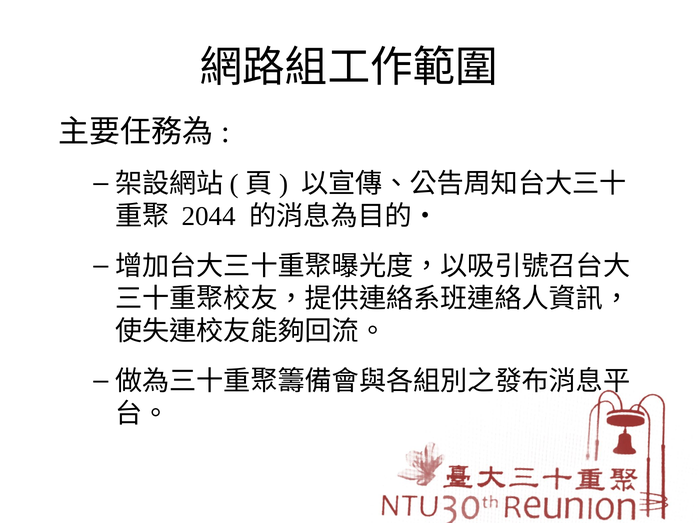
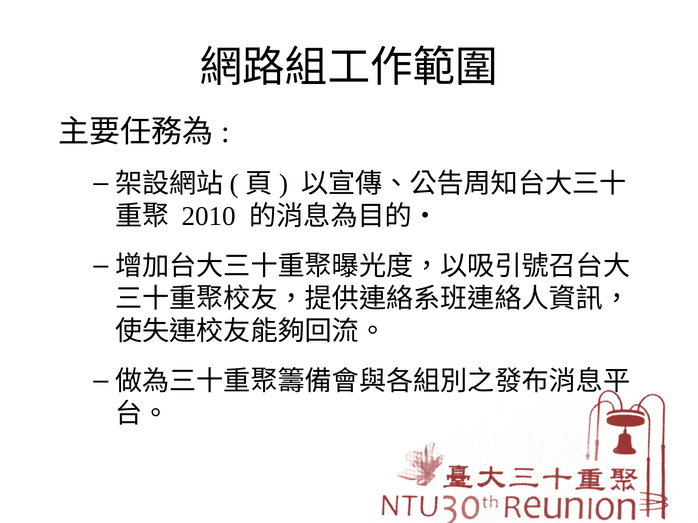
2044: 2044 -> 2010
